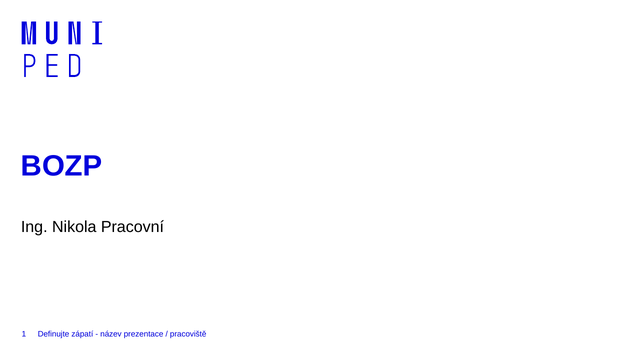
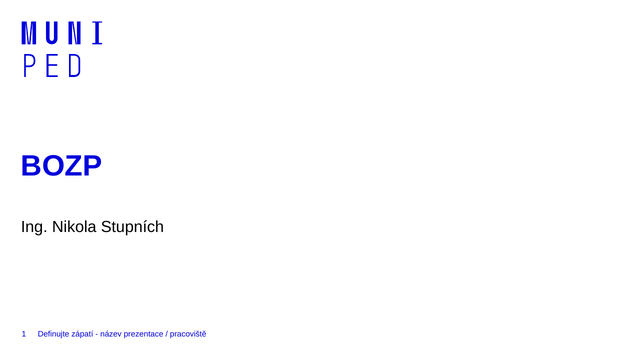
Pracovní: Pracovní -> Stupních
